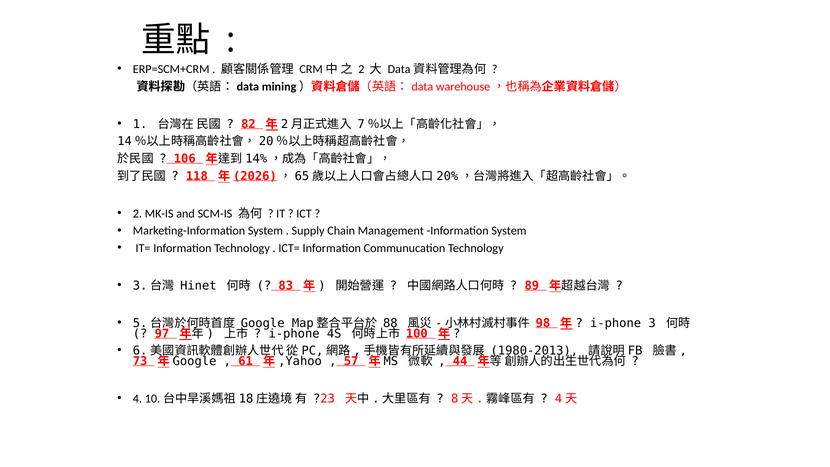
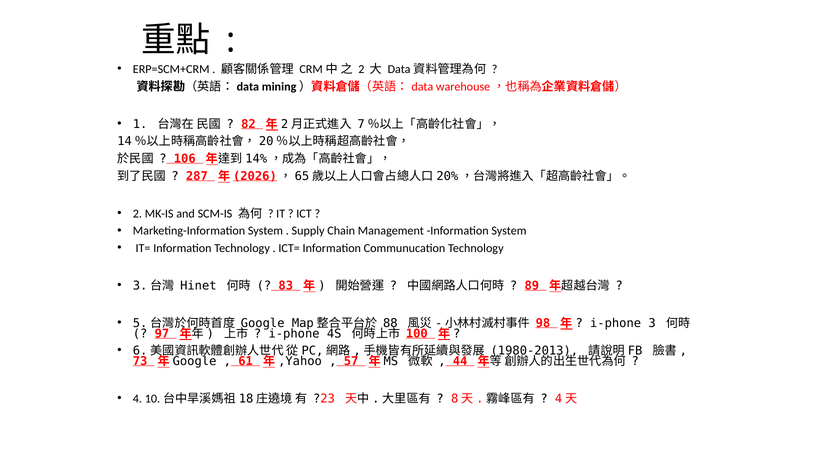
118: 118 -> 287
